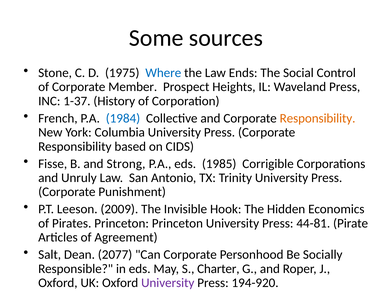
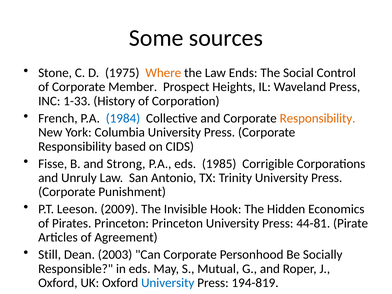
Where colour: blue -> orange
1-37: 1-37 -> 1-33
Salt: Salt -> Still
2077: 2077 -> 2003
Charter: Charter -> Mutual
University at (168, 283) colour: purple -> blue
194-920: 194-920 -> 194-819
